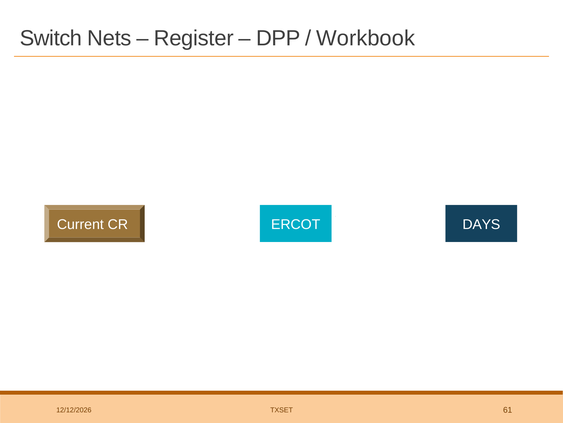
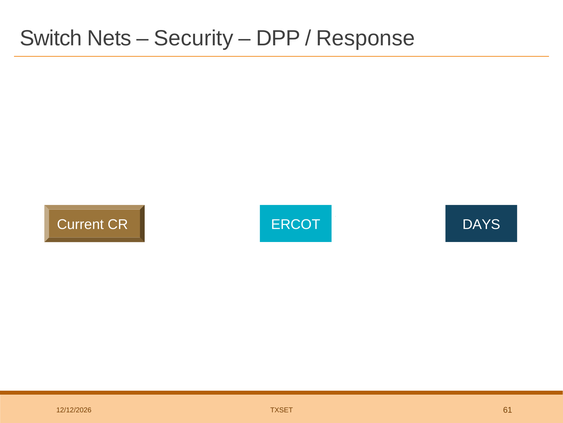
Register: Register -> Security
Workbook: Workbook -> Response
